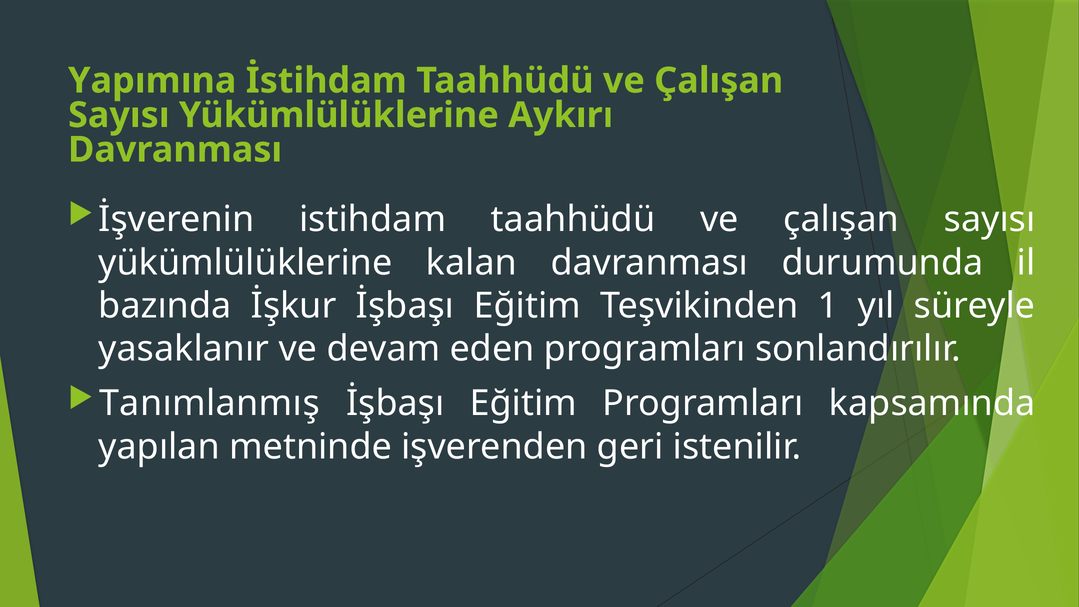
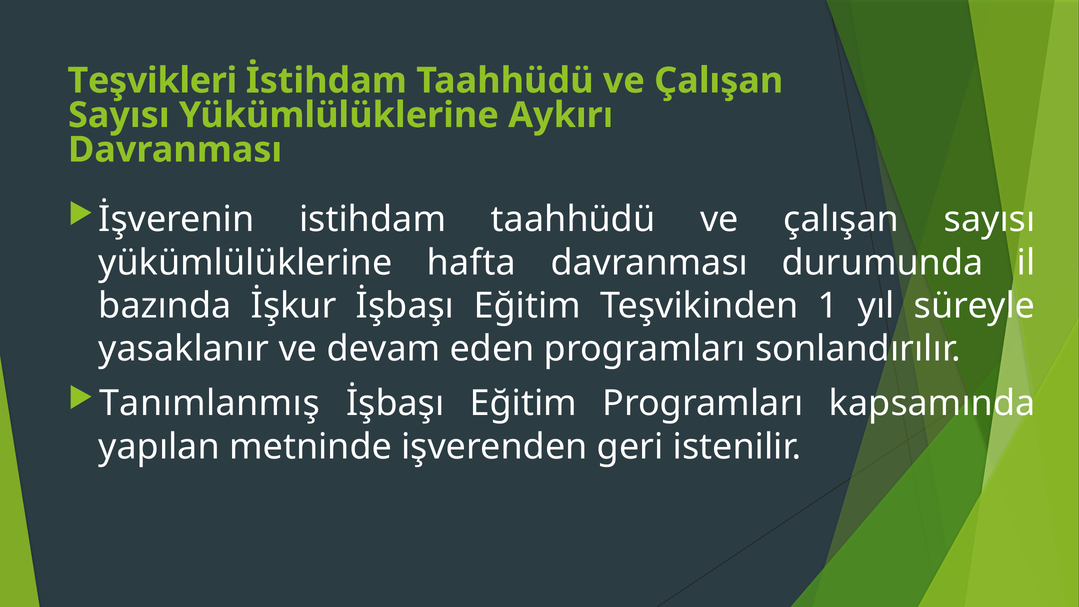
Yapımına: Yapımına -> Teşvikleri
kalan: kalan -> hafta
